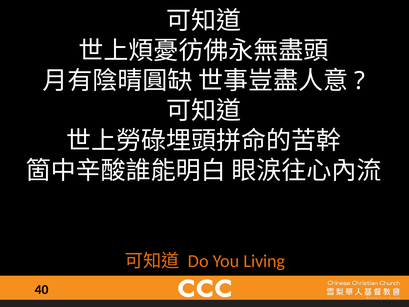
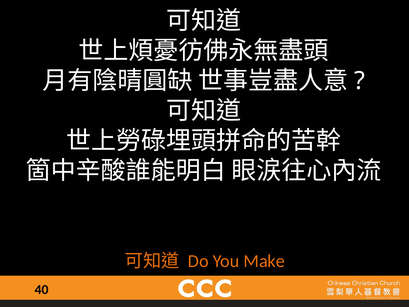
Living: Living -> Make
